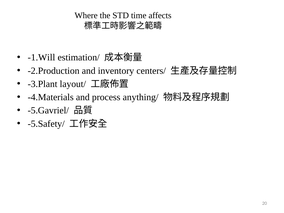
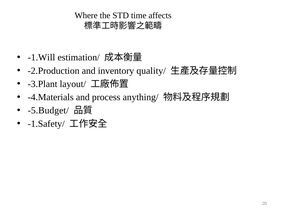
centers/: centers/ -> quality/
-5.Gavriel/: -5.Gavriel/ -> -5.Budget/
-5.Safety/: -5.Safety/ -> -1.Safety/
